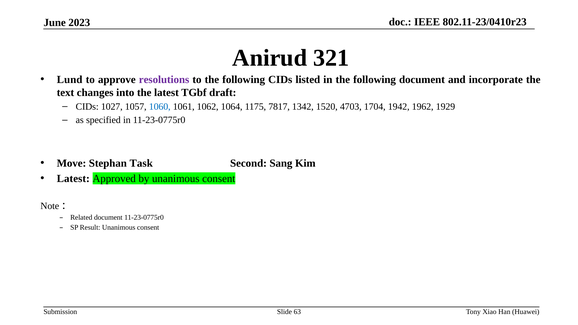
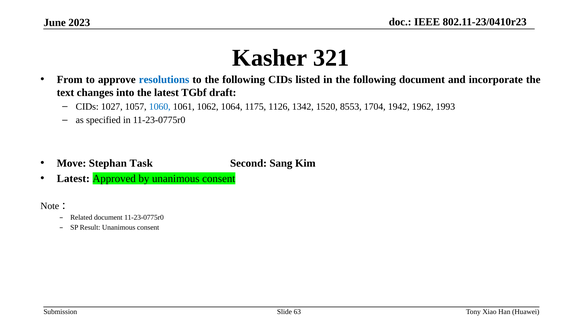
Anirud: Anirud -> Kasher
Lund: Lund -> From
resolutions colour: purple -> blue
7817: 7817 -> 1126
4703: 4703 -> 8553
1929: 1929 -> 1993
